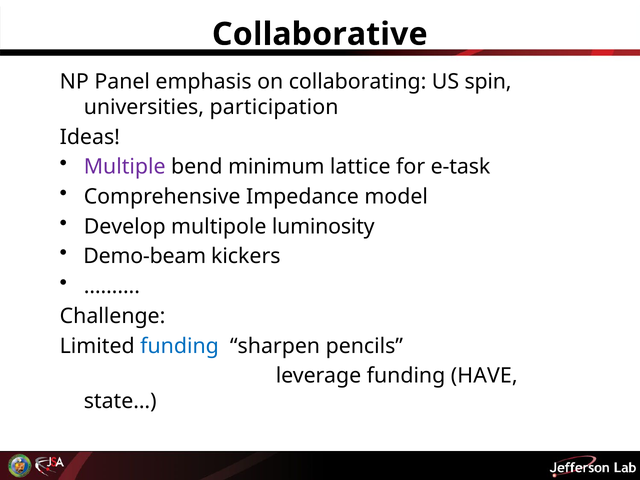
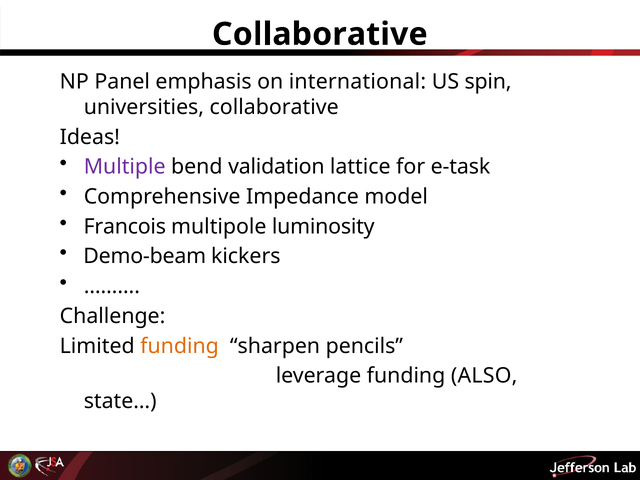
collaborating: collaborating -> international
universities participation: participation -> collaborative
minimum: minimum -> validation
Develop: Develop -> Francois
funding at (180, 346) colour: blue -> orange
HAVE: HAVE -> ALSO
